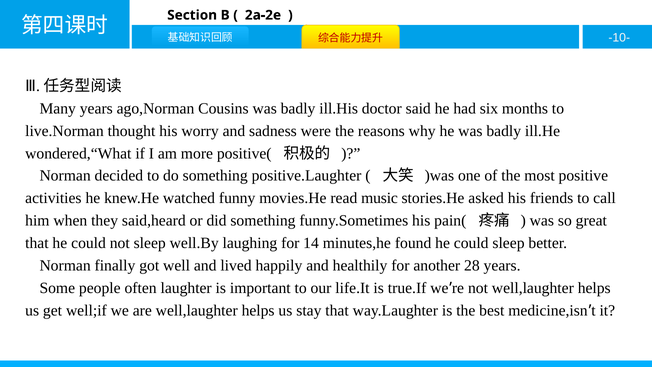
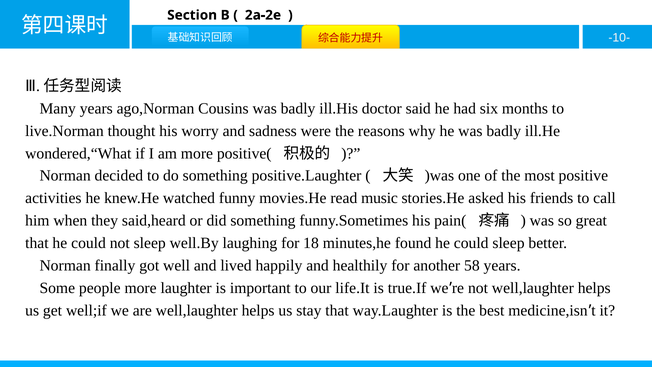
14: 14 -> 18
28: 28 -> 58
people often: often -> more
